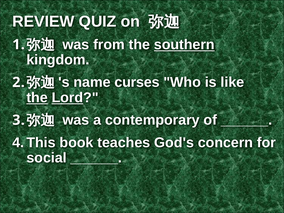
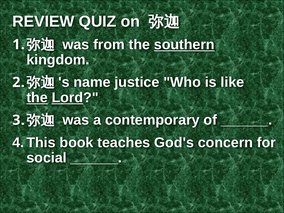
curses: curses -> justice
